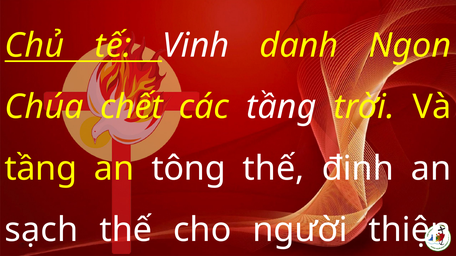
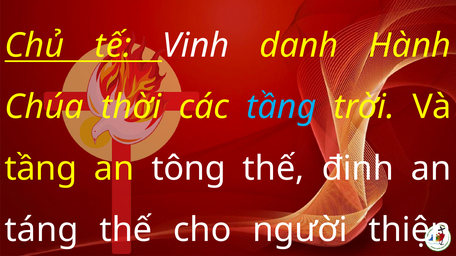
Ngon: Ngon -> Hành
chết: chết -> thời
tầng at (281, 107) colour: white -> light blue
sạch: sạch -> táng
